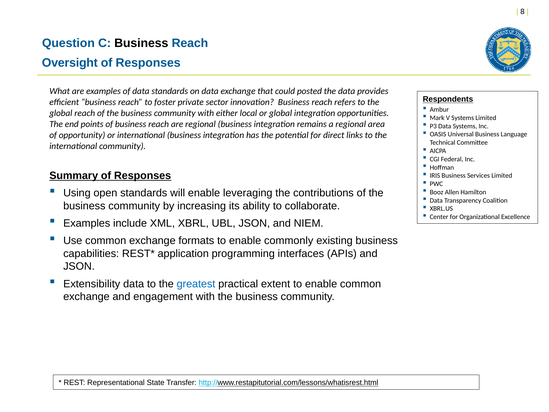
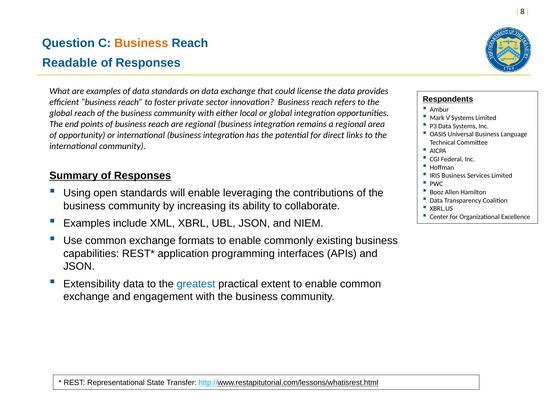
Business at (141, 43) colour: black -> orange
Oversight: Oversight -> Readable
posted: posted -> license
